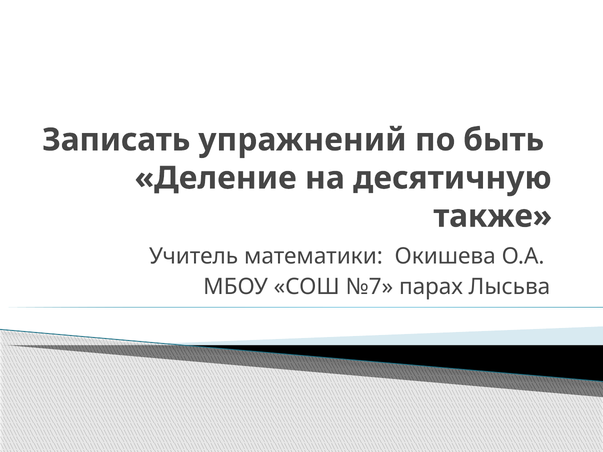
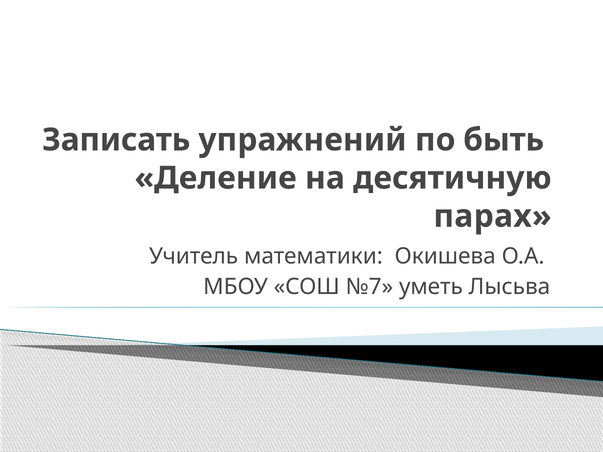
также: также -> парах
парах: парах -> уметь
